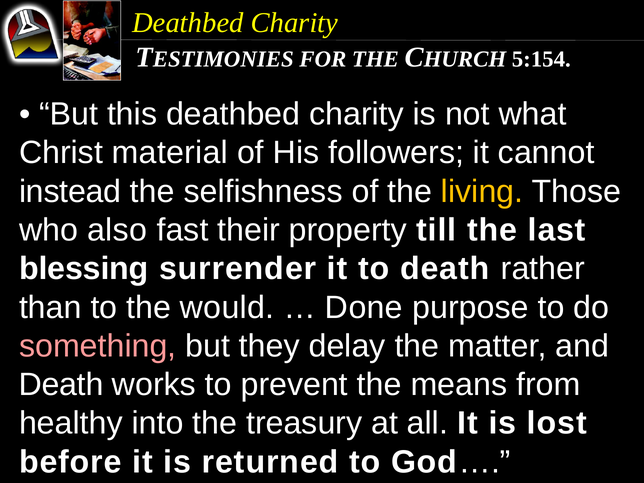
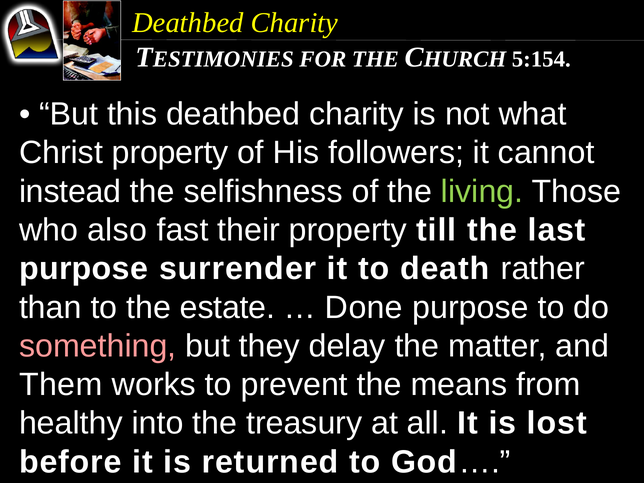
Christ material: material -> property
living colour: yellow -> light green
blessing at (84, 269): blessing -> purpose
would: would -> estate
Death at (61, 385): Death -> Them
